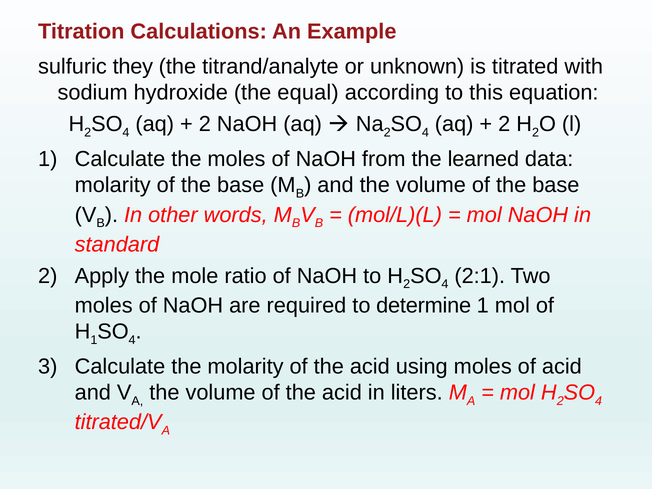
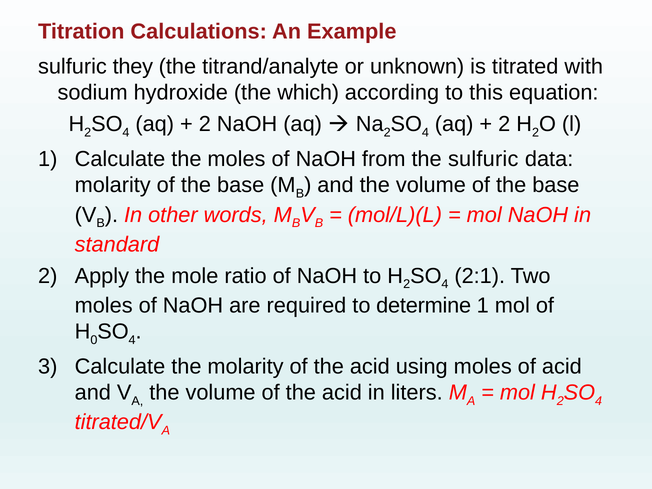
equal: equal -> which
the learned: learned -> sulfuric
1 at (94, 340): 1 -> 0
